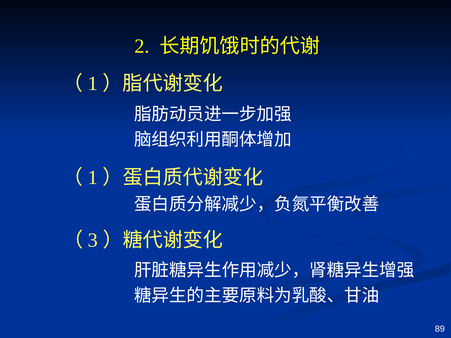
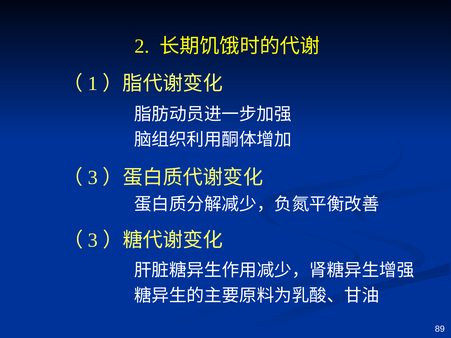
1 at (93, 178): 1 -> 3
